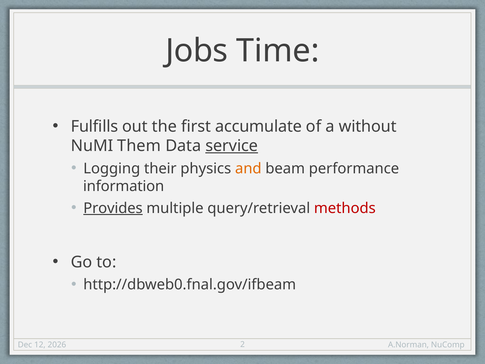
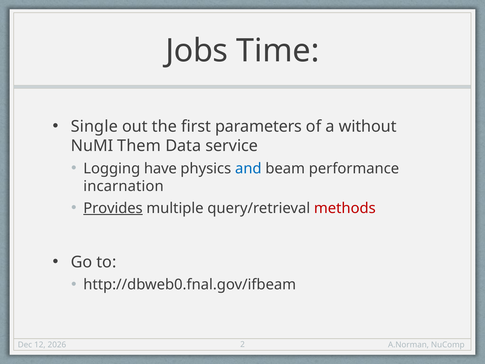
Fulfills: Fulfills -> Single
accumulate: accumulate -> parameters
service underline: present -> none
their: their -> have
and colour: orange -> blue
information: information -> incarnation
